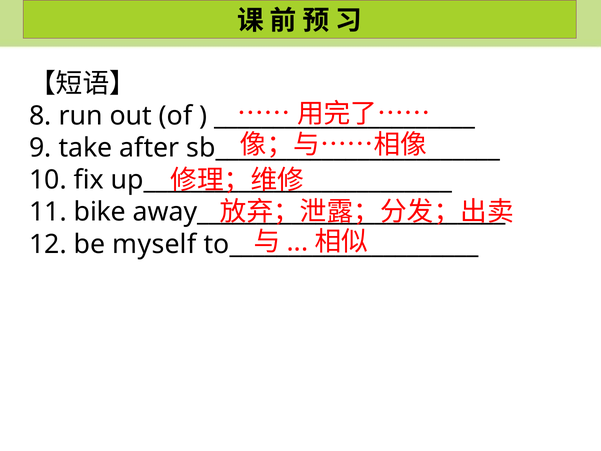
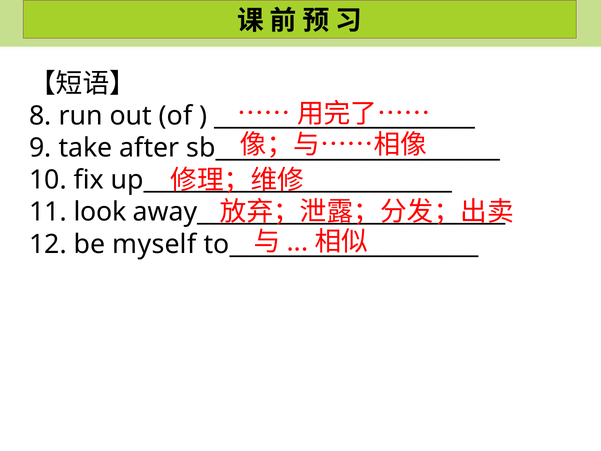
bike: bike -> look
